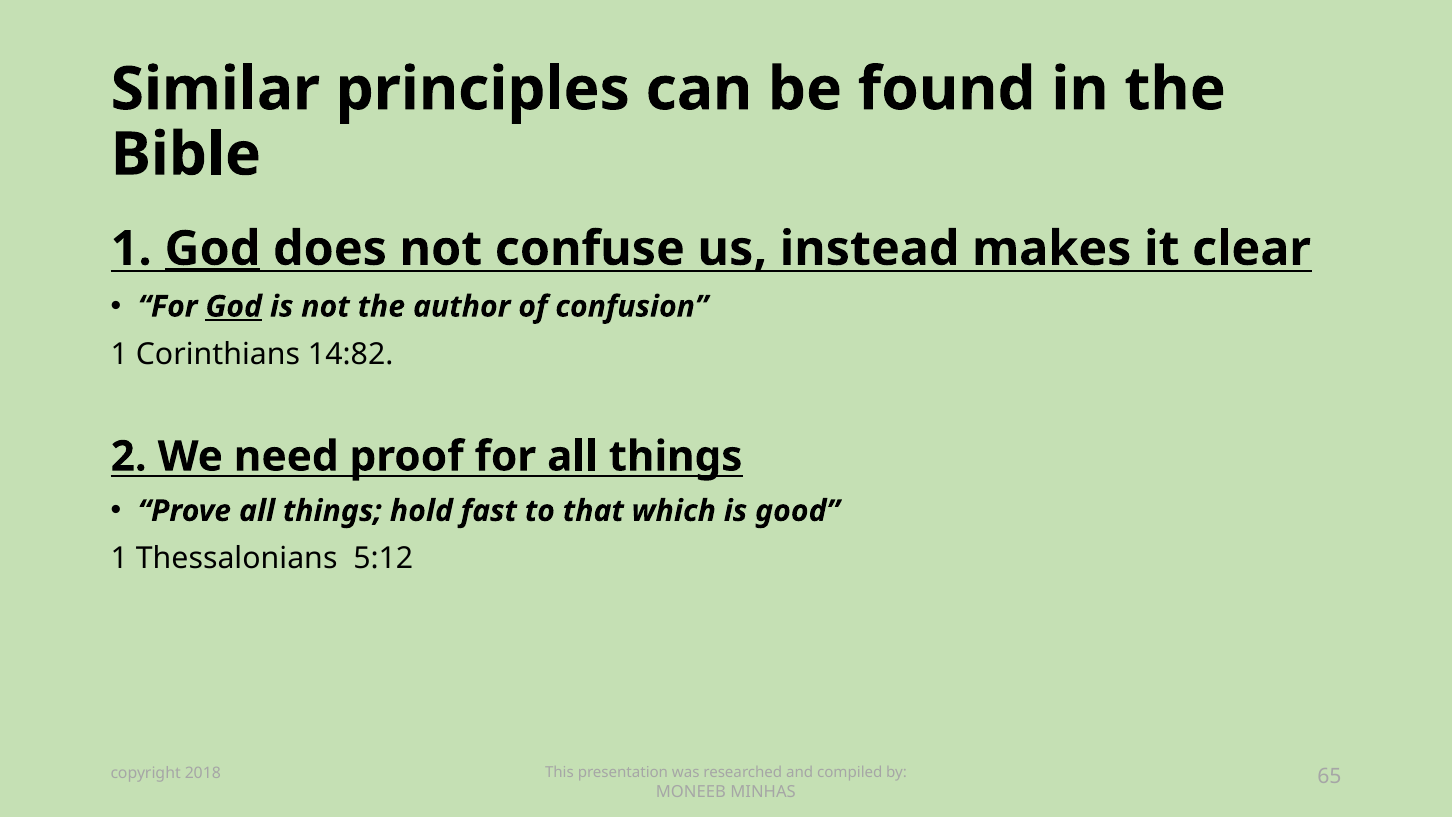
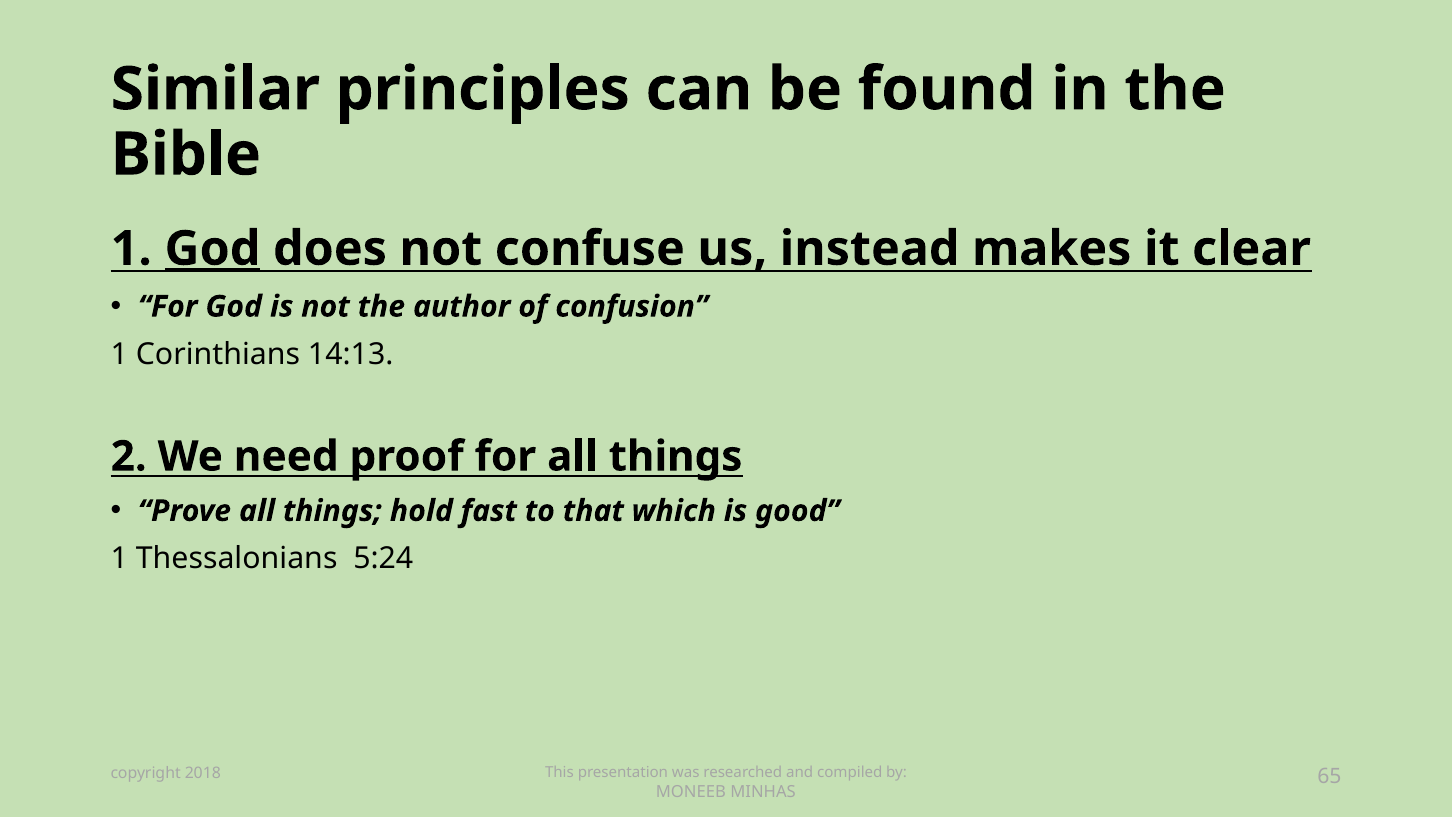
God at (234, 307) underline: present -> none
14:82: 14:82 -> 14:13
5:12: 5:12 -> 5:24
